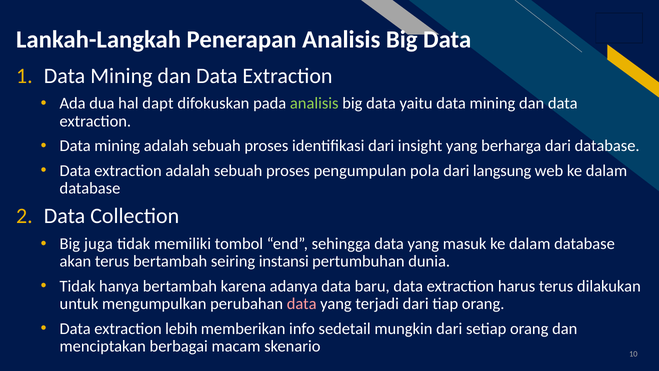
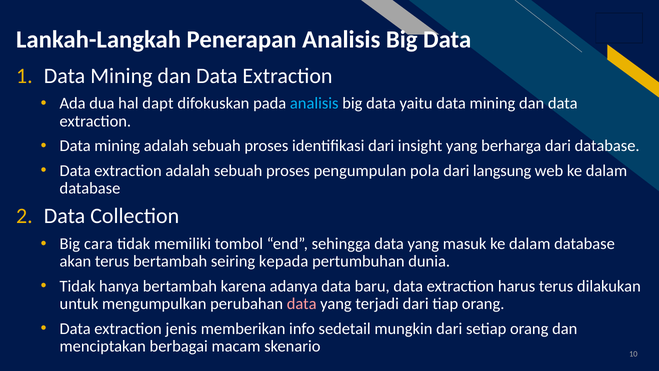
analisis at (314, 103) colour: light green -> light blue
juga: juga -> cara
instansi: instansi -> kepada
lebih: lebih -> jenis
